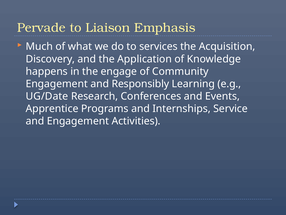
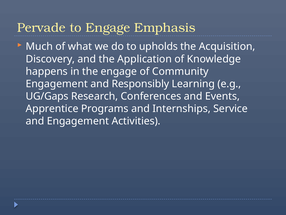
to Liaison: Liaison -> Engage
services: services -> upholds
UG/Date: UG/Date -> UG/Gaps
